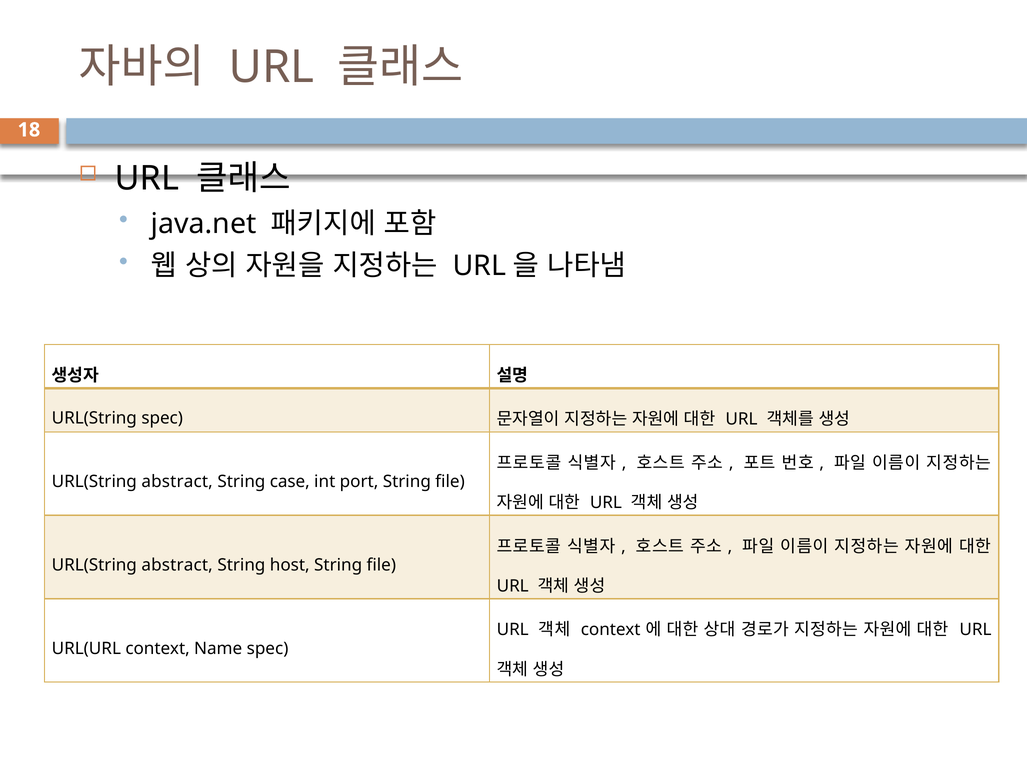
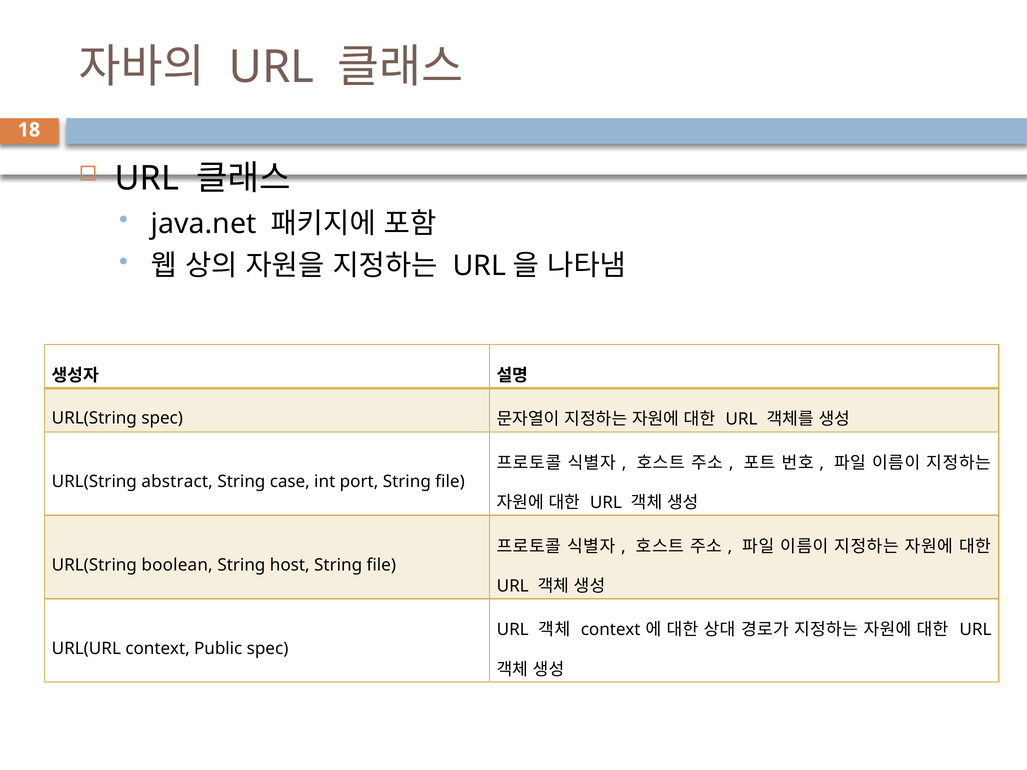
abstract at (177, 565): abstract -> boolean
Name: Name -> Public
